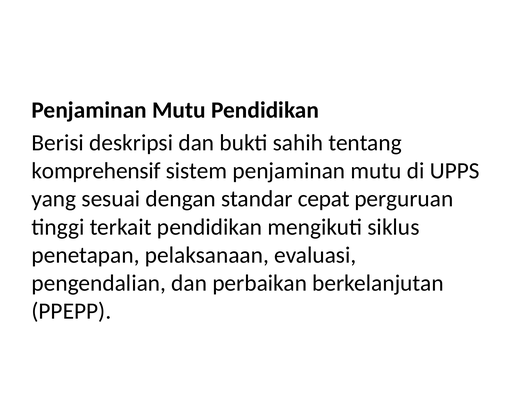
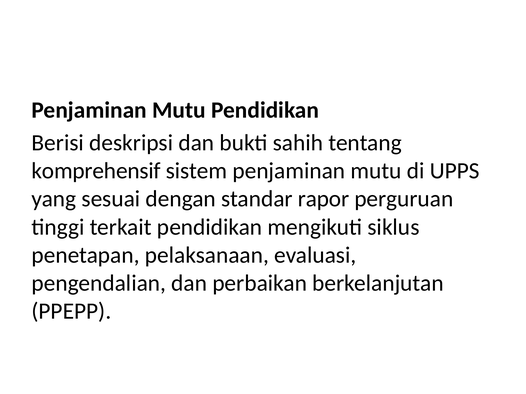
cepat: cepat -> rapor
